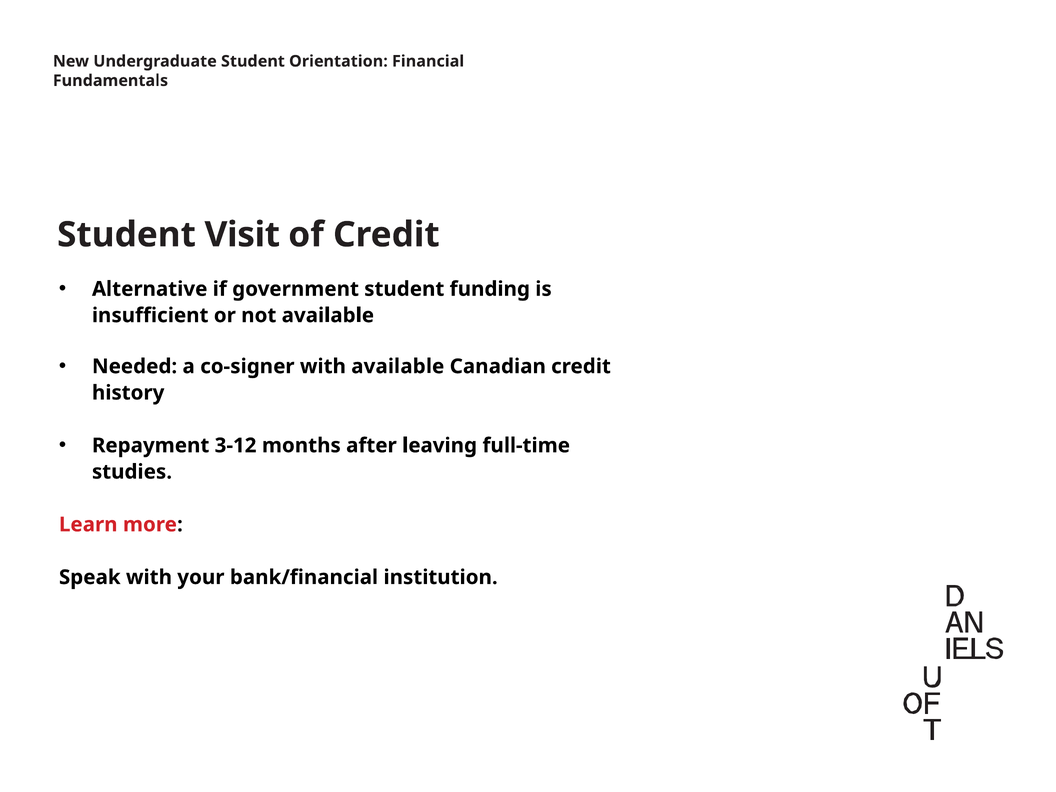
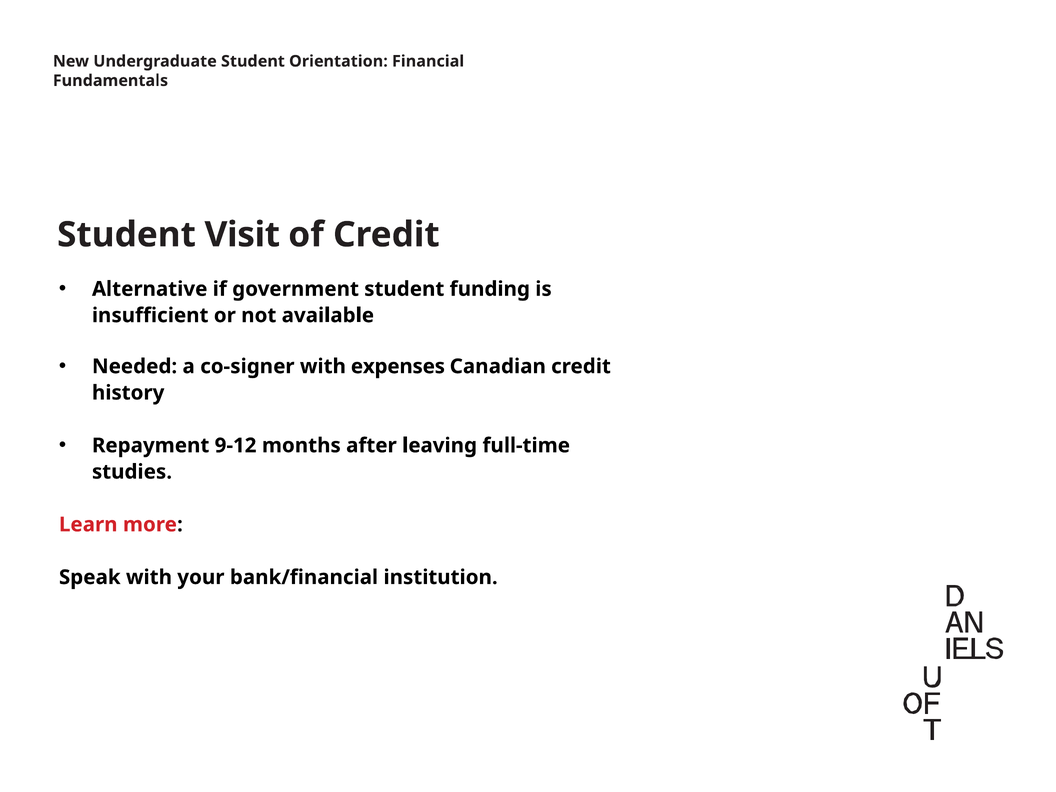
with available: available -> expenses
3-12: 3-12 -> 9-12
